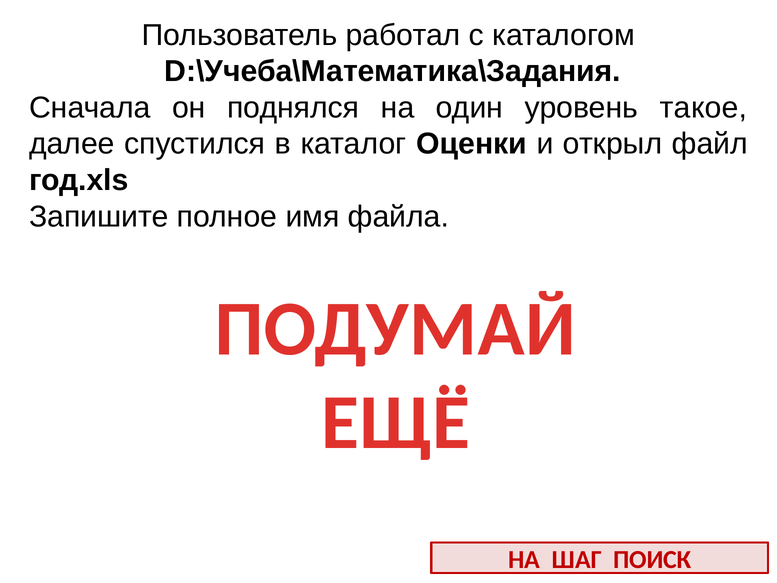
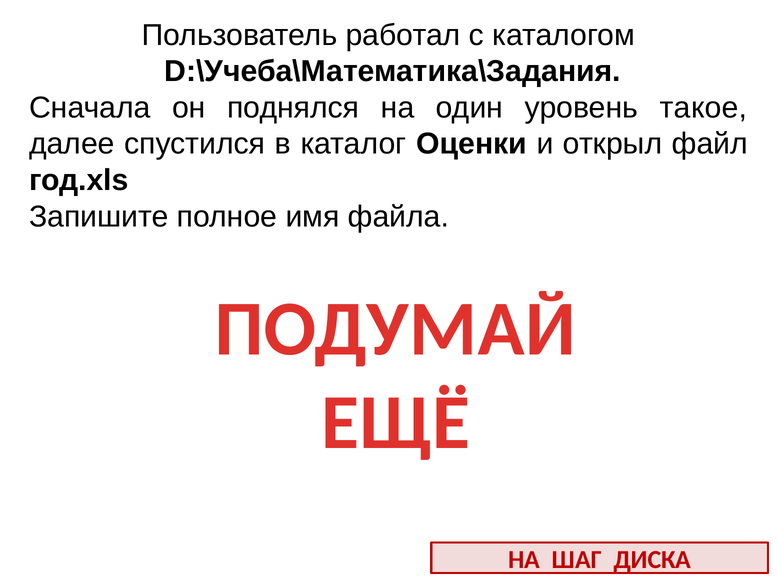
ПОИСК: ПОИСК -> ДИСКА
